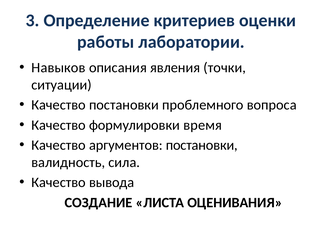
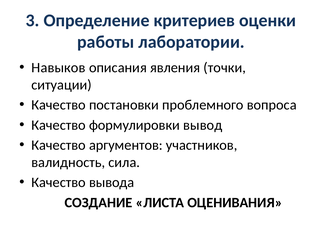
время: время -> вывод
аргументов постановки: постановки -> участников
